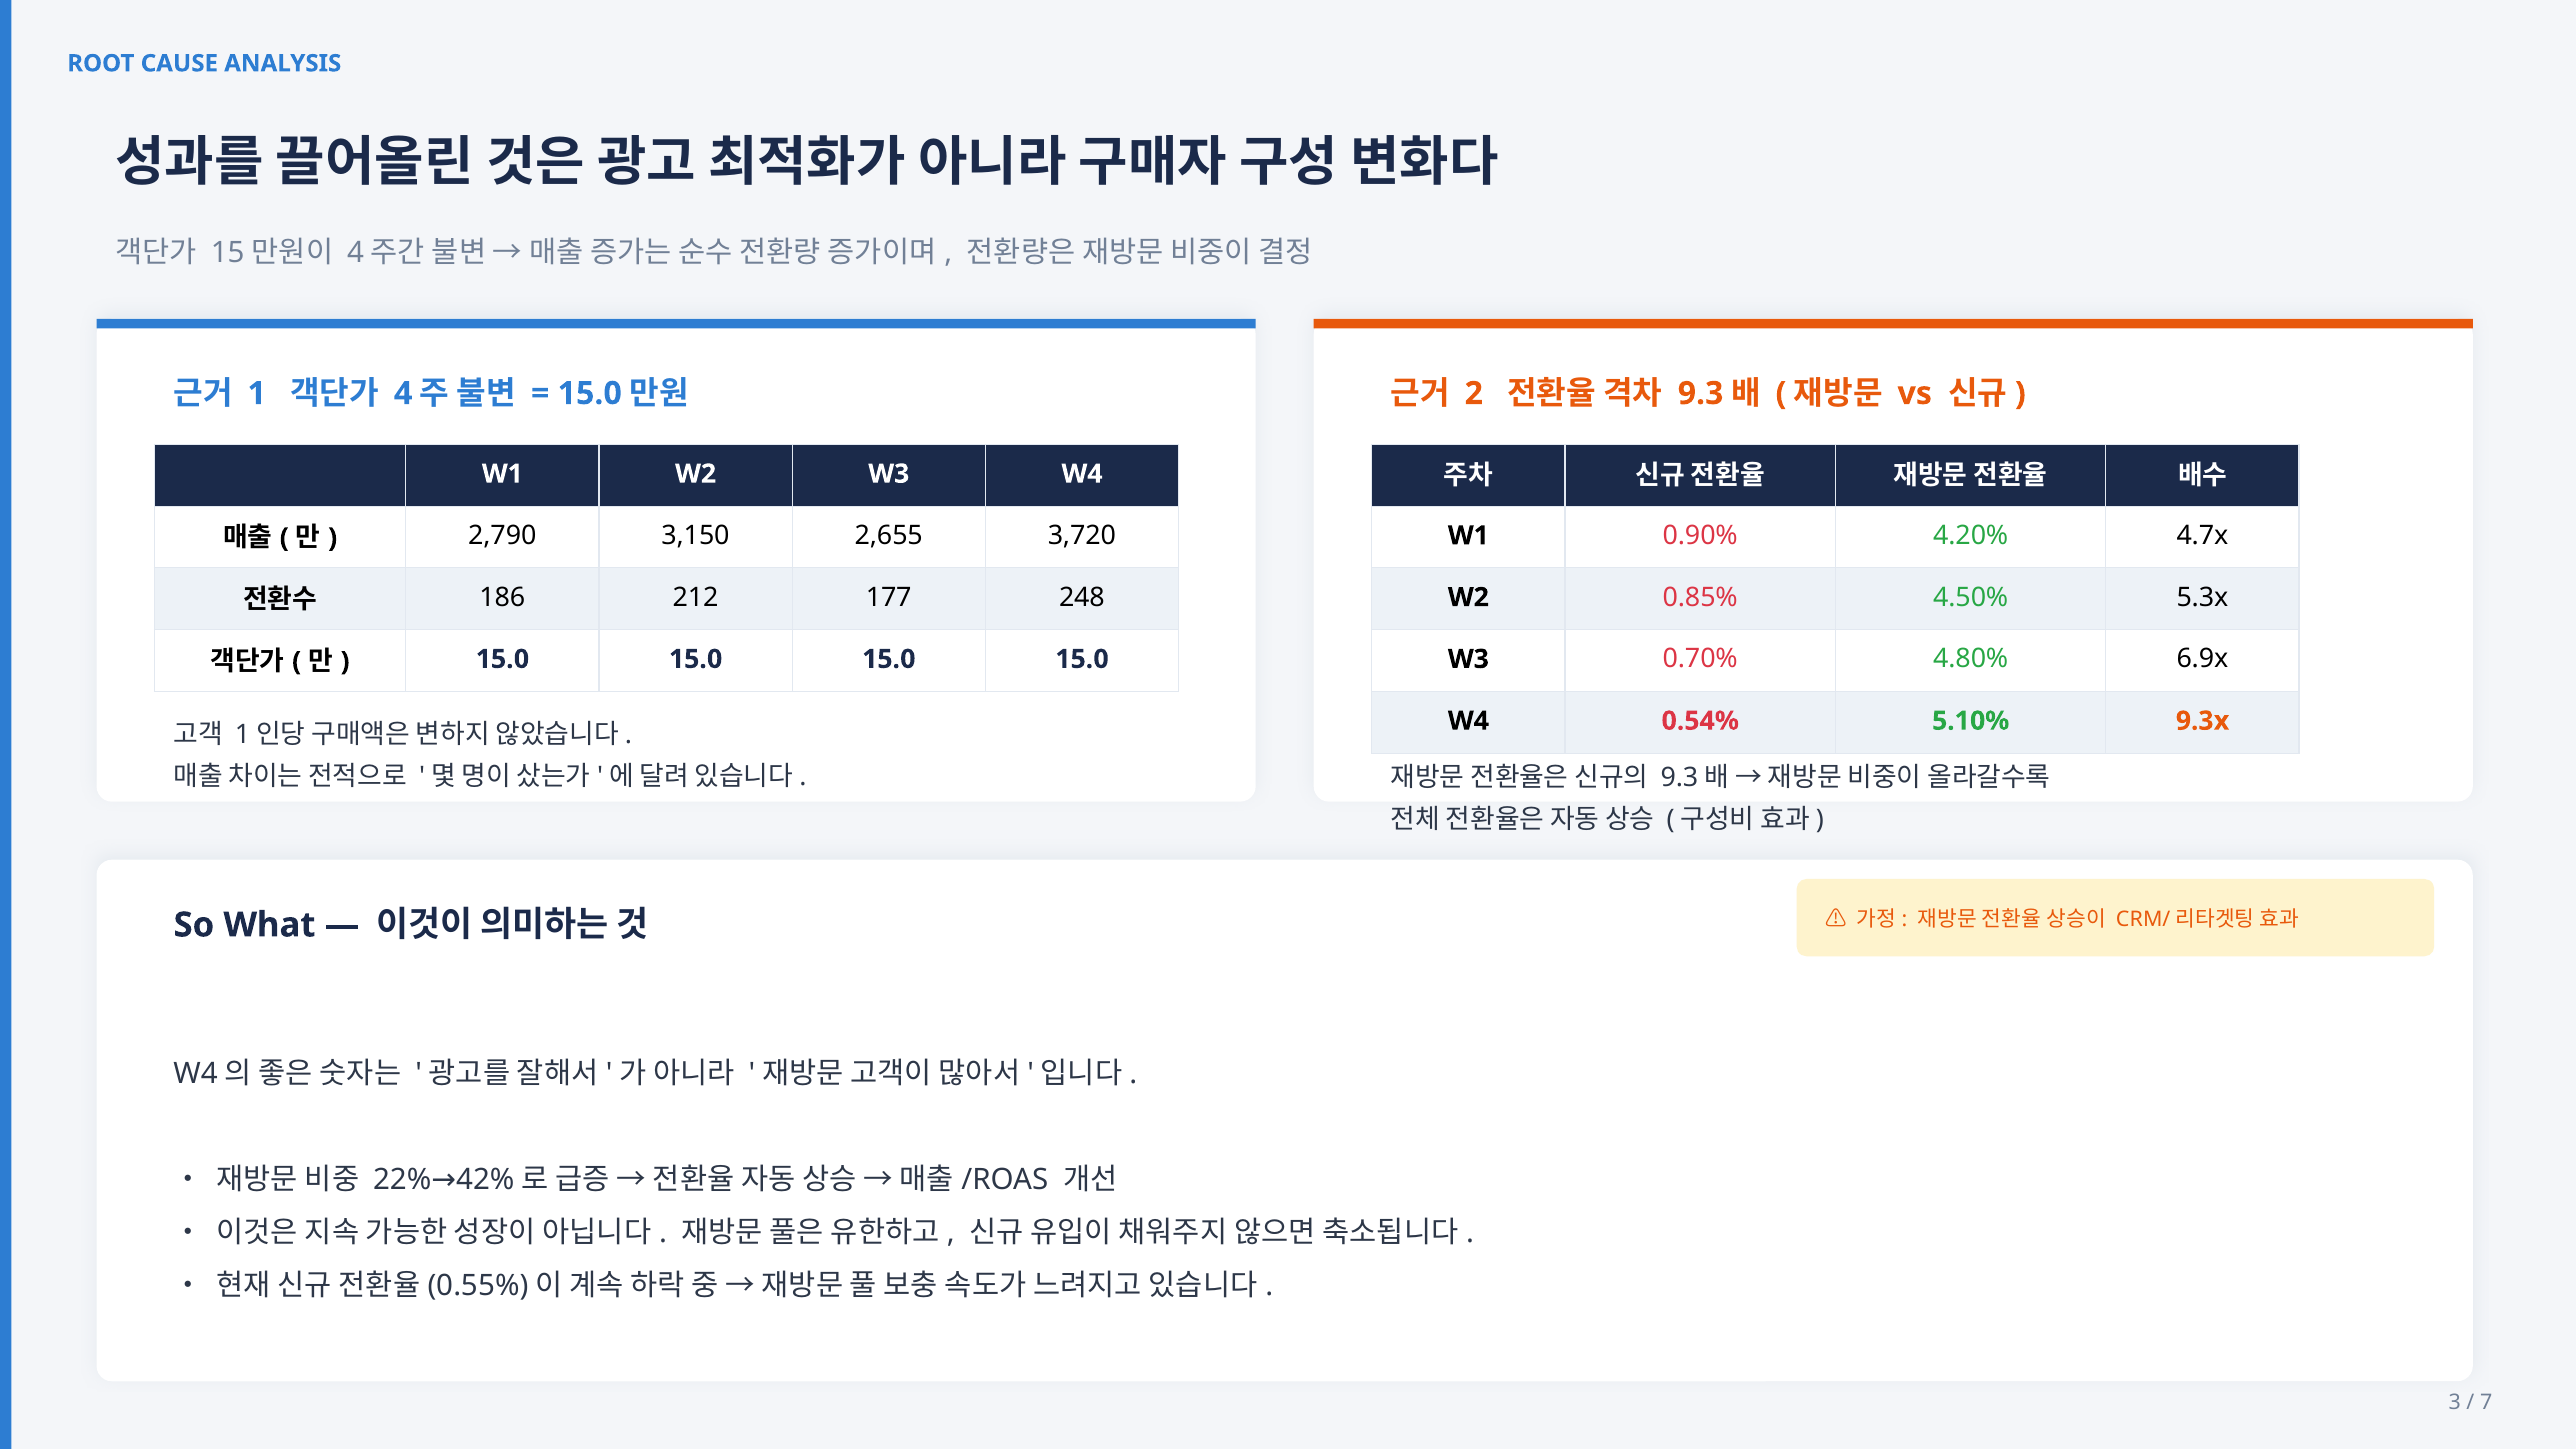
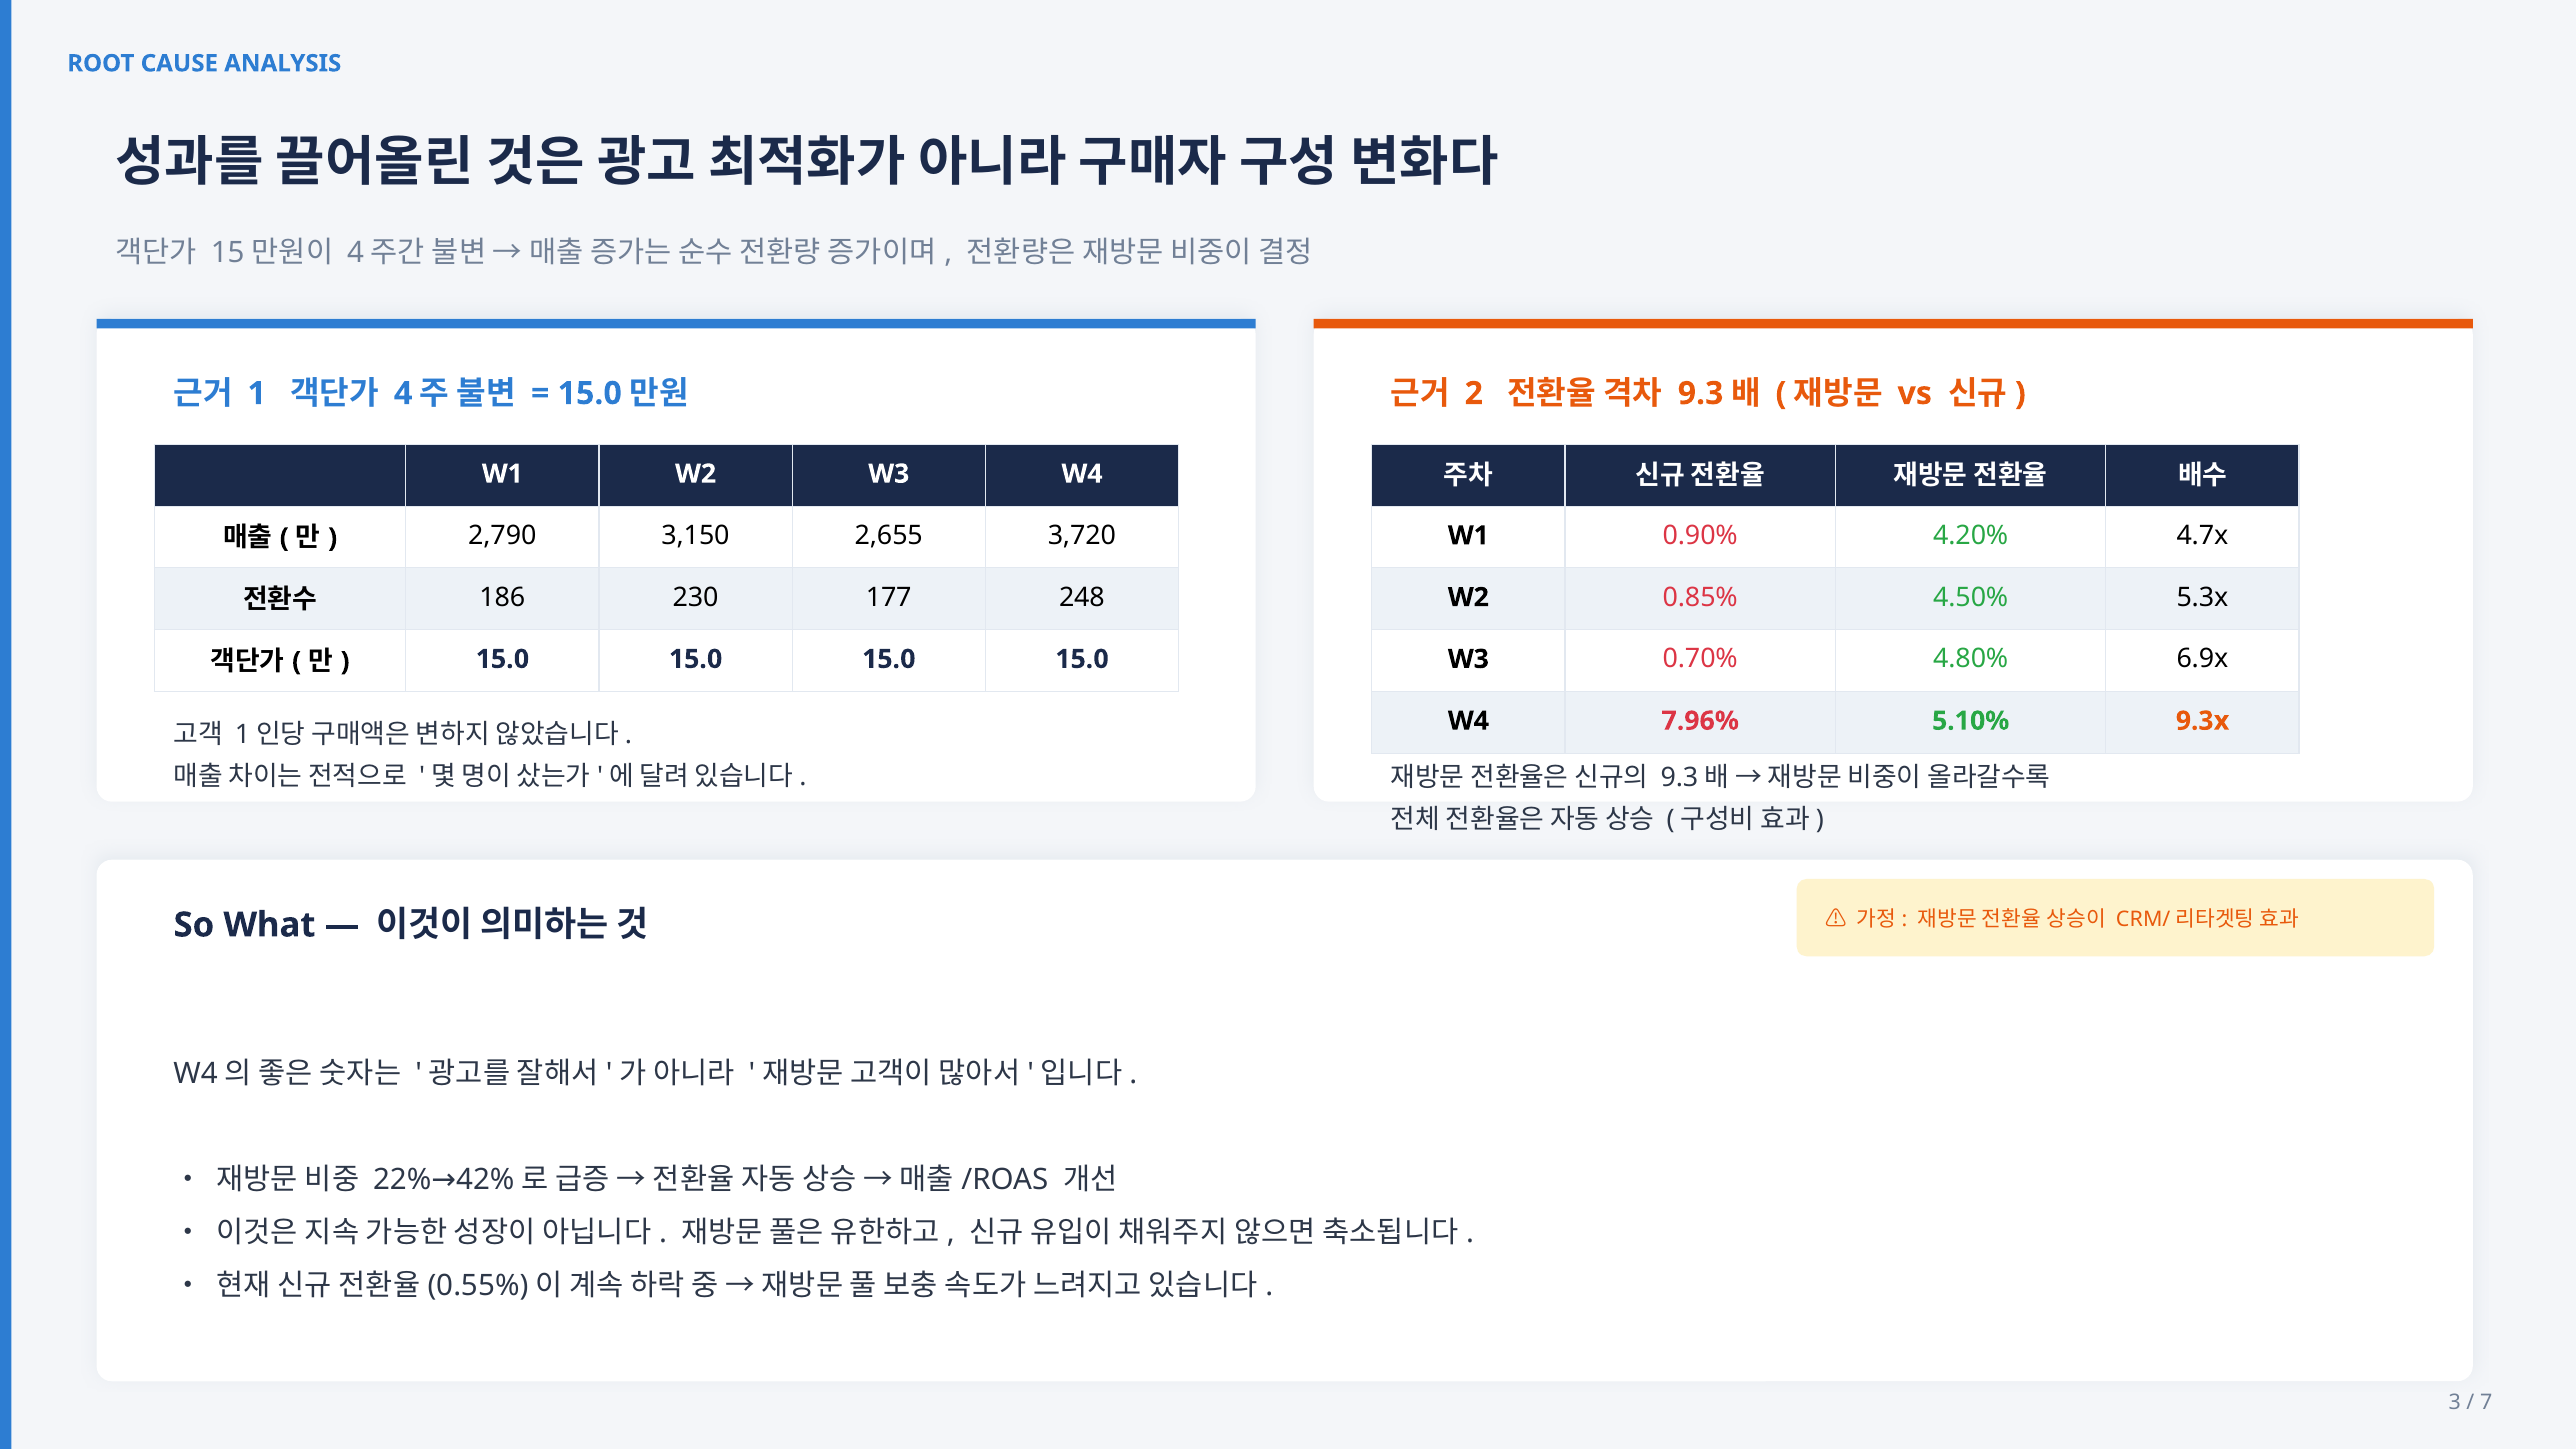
212: 212 -> 230
0.54%: 0.54% -> 7.96%
